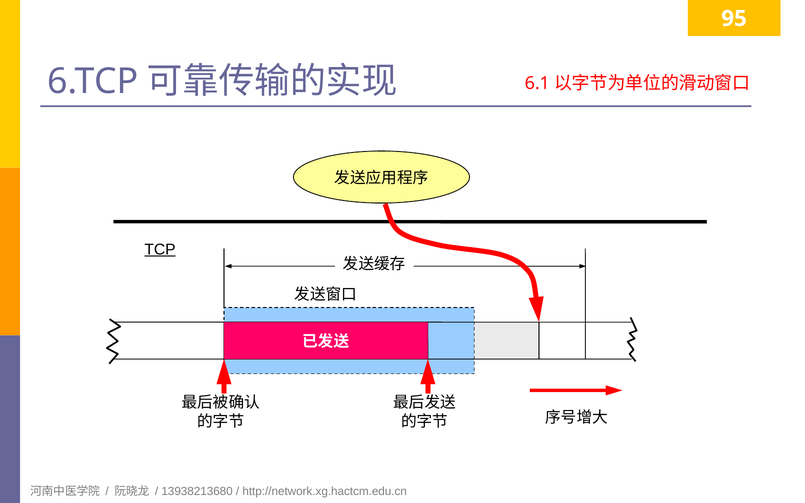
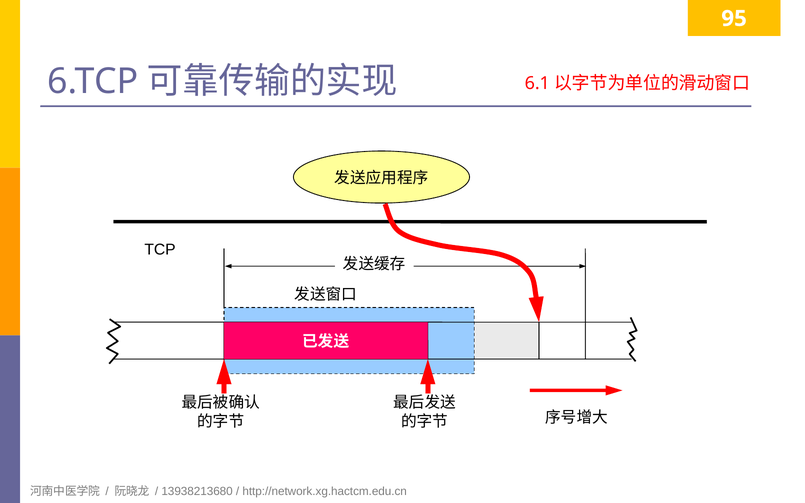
TCP underline: present -> none
